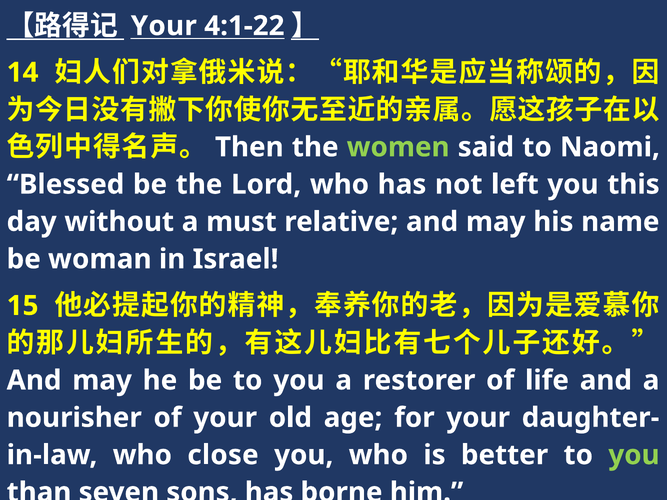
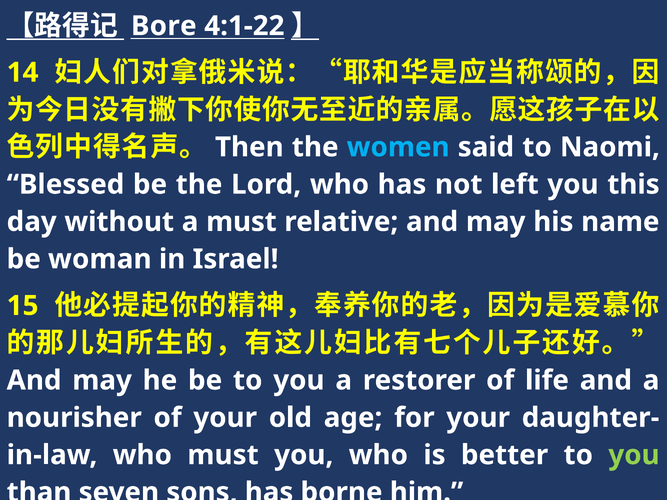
Your at (164, 26): Your -> Bore
women colour: light green -> light blue
who close: close -> must
